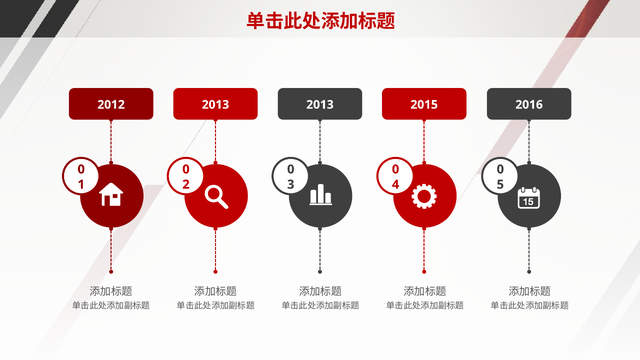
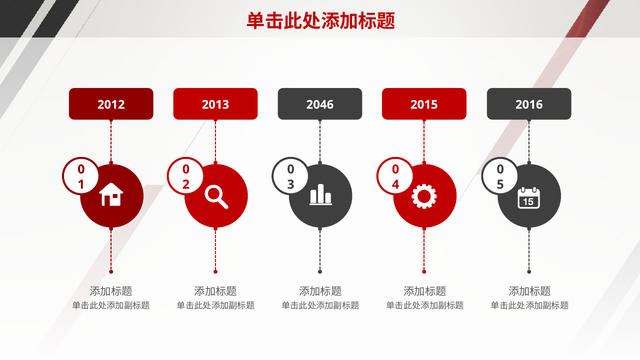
2013 2013: 2013 -> 2046
